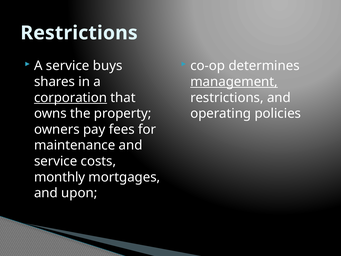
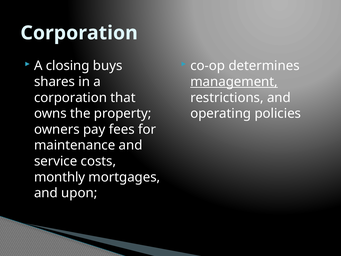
Restrictions at (79, 33): Restrictions -> Corporation
A service: service -> closing
corporation at (71, 98) underline: present -> none
